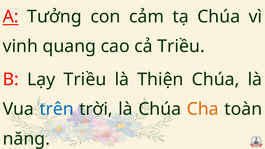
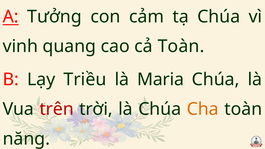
cả Triều: Triều -> Toàn
Thiện: Thiện -> Maria
trên colour: blue -> red
